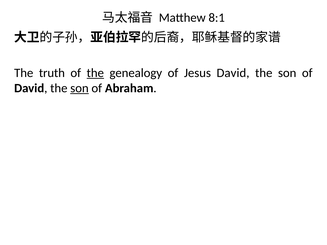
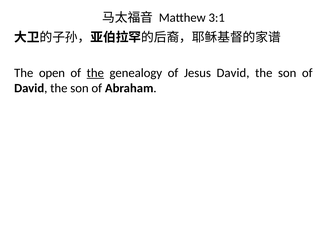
8:1: 8:1 -> 3:1
truth: truth -> open
son at (79, 88) underline: present -> none
